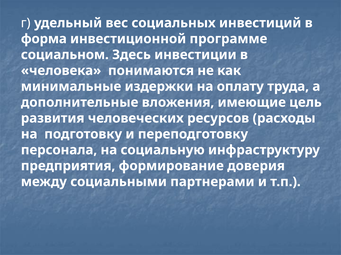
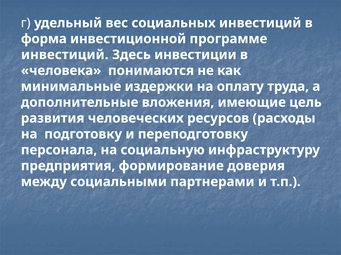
социальном at (65, 55): социальном -> инвестиций
